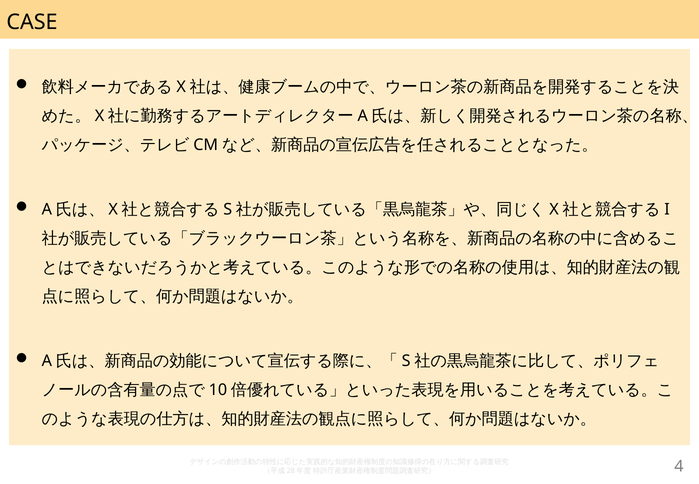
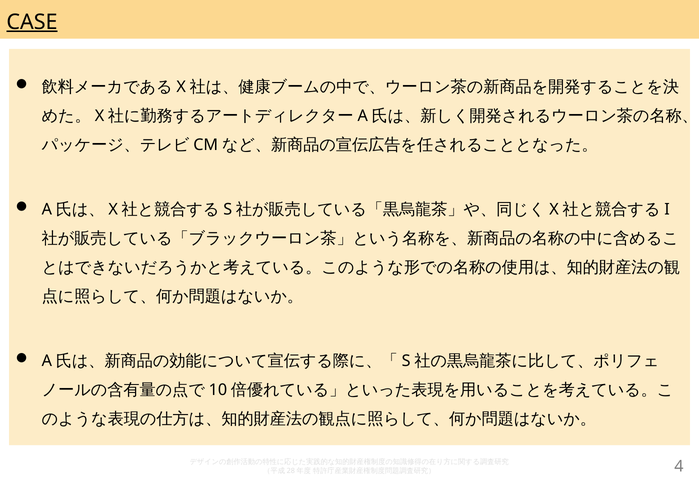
CASE underline: none -> present
